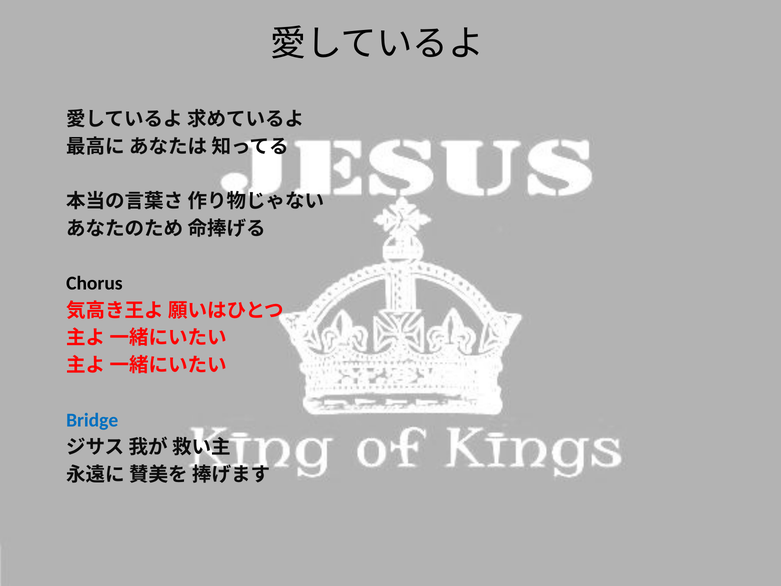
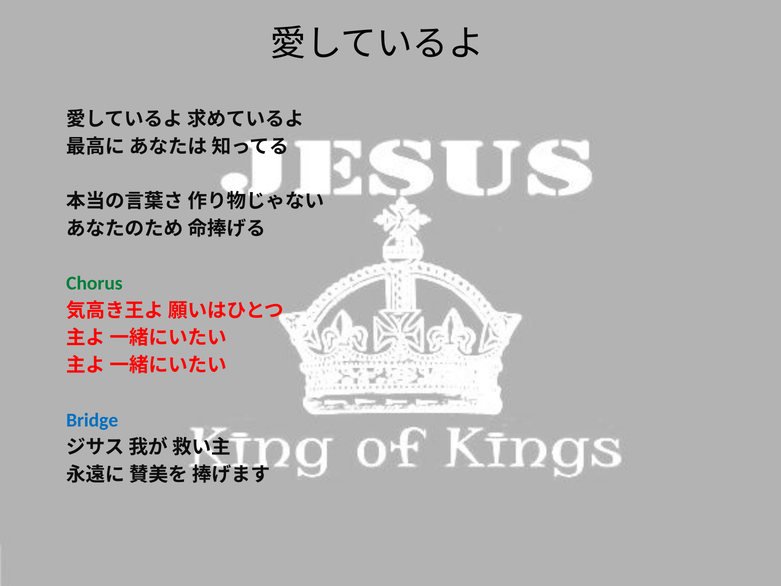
Chorus colour: black -> green
